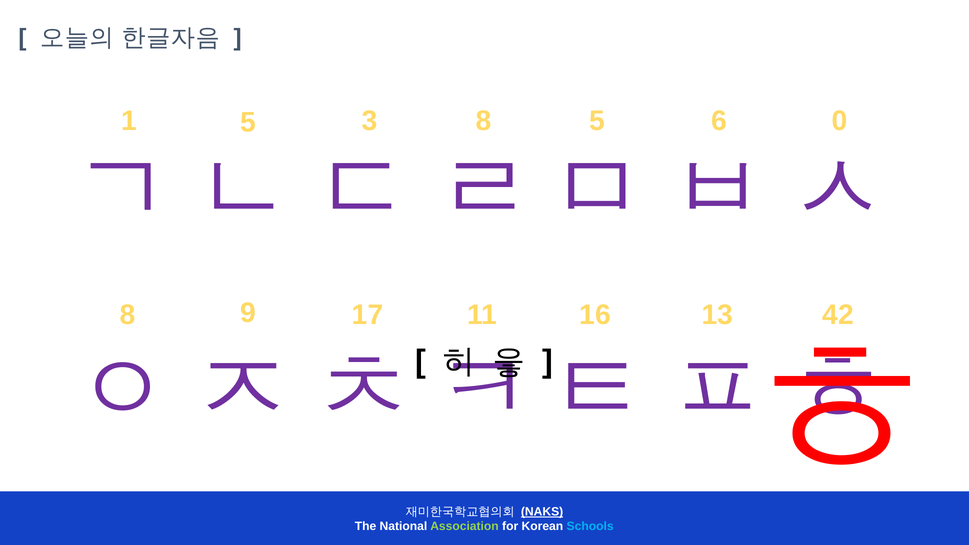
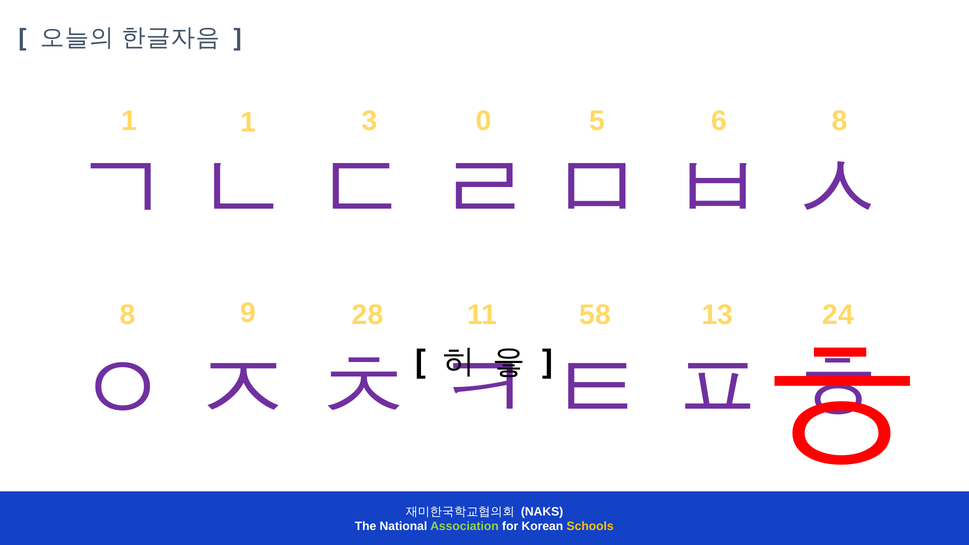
1 5: 5 -> 1
3 8: 8 -> 0
6 0: 0 -> 8
17: 17 -> 28
16: 16 -> 58
42: 42 -> 24
NAKS underline: present -> none
Schools colour: light blue -> yellow
